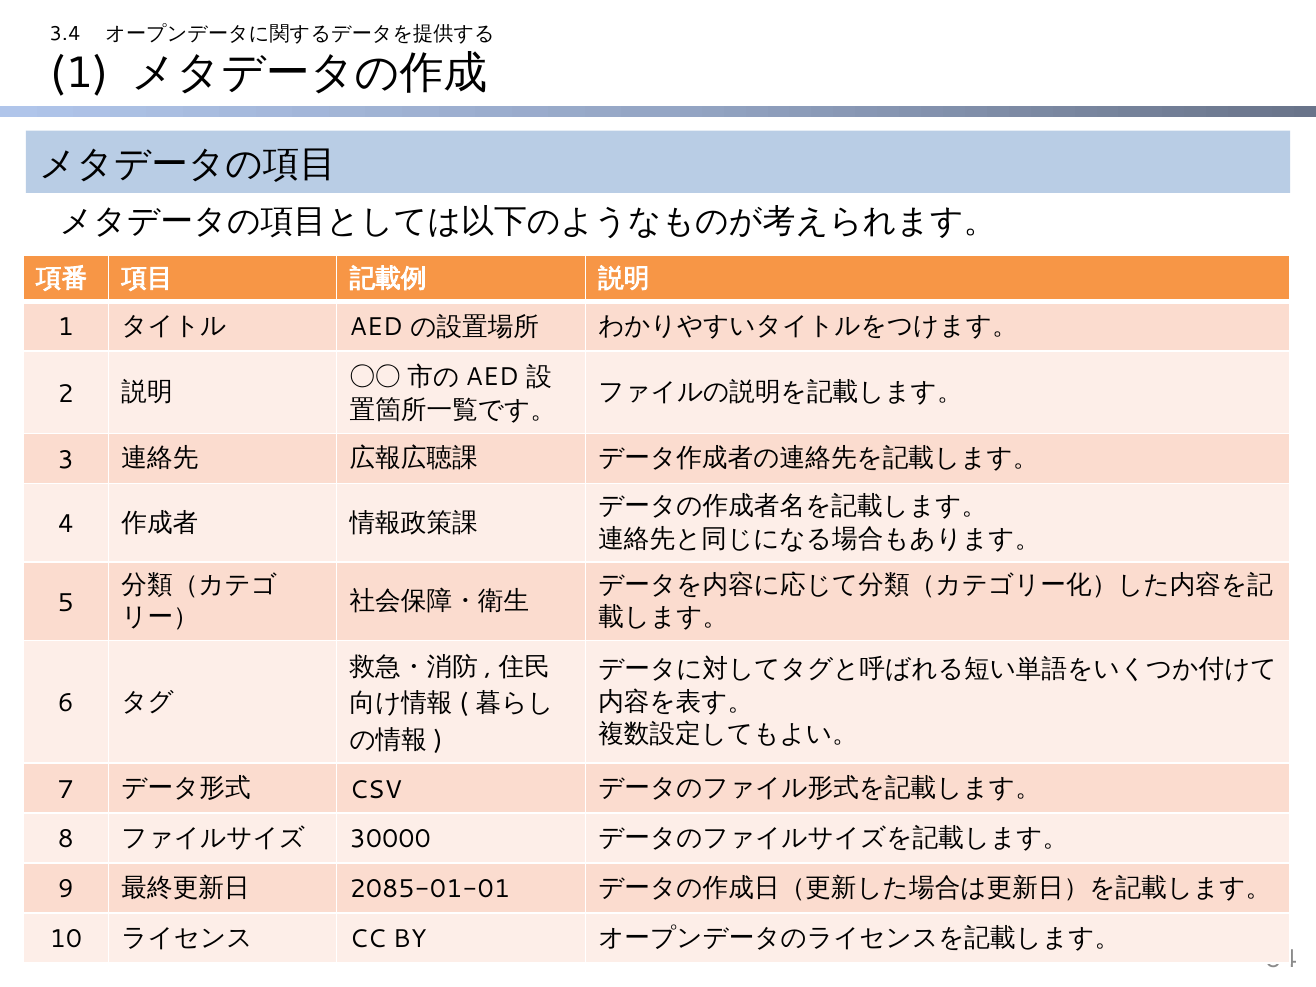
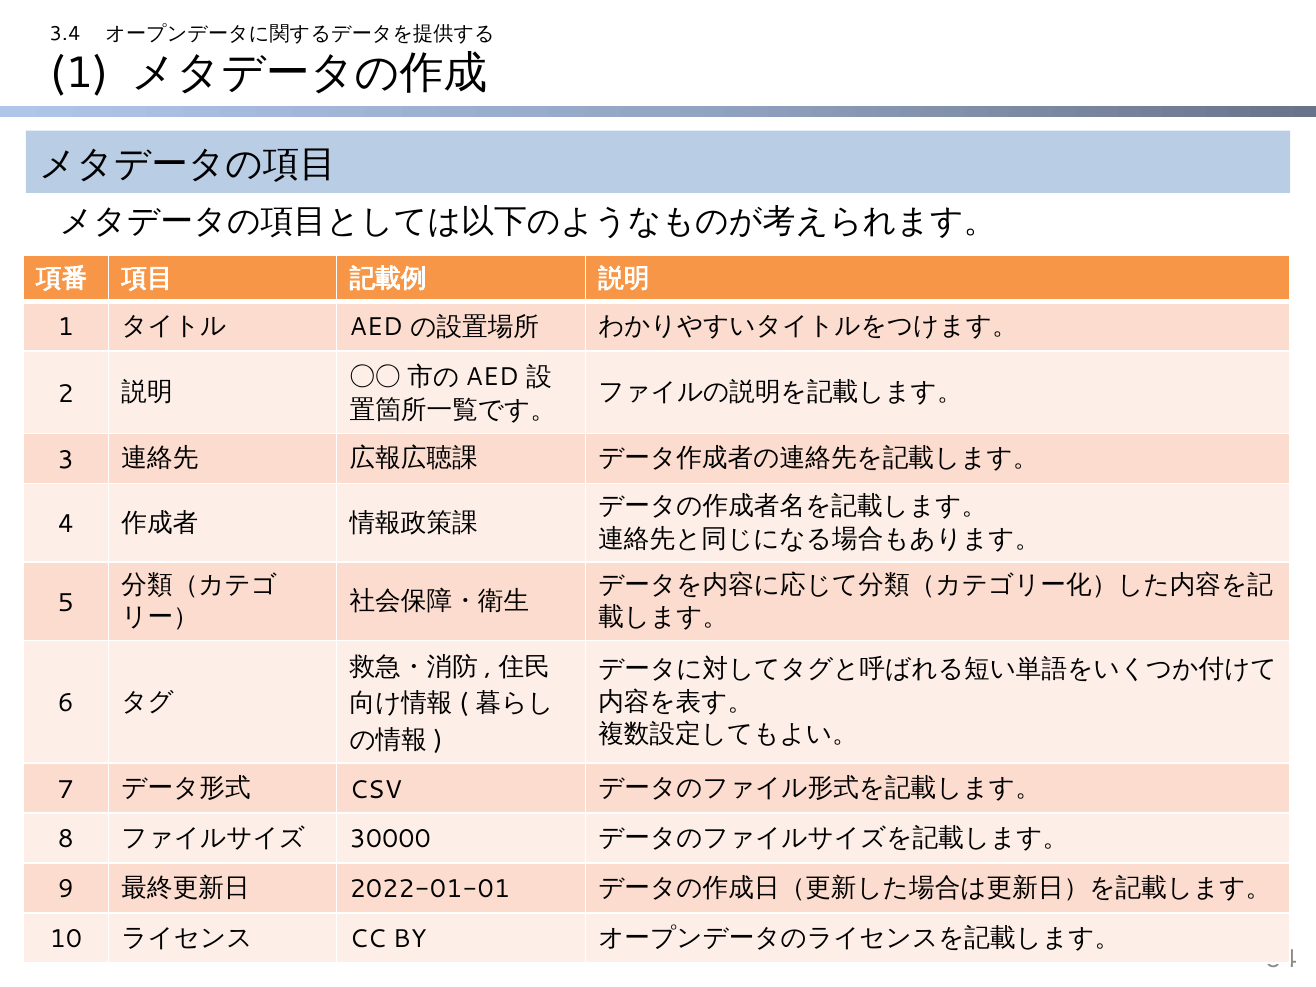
2085-01-01: 2085-01-01 -> 2022-01-01
